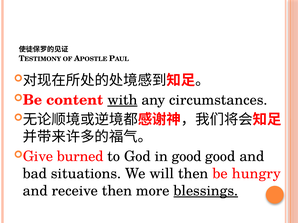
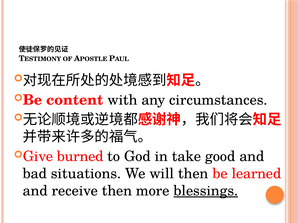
with underline: present -> none
in good: good -> take
hungry: hungry -> learned
